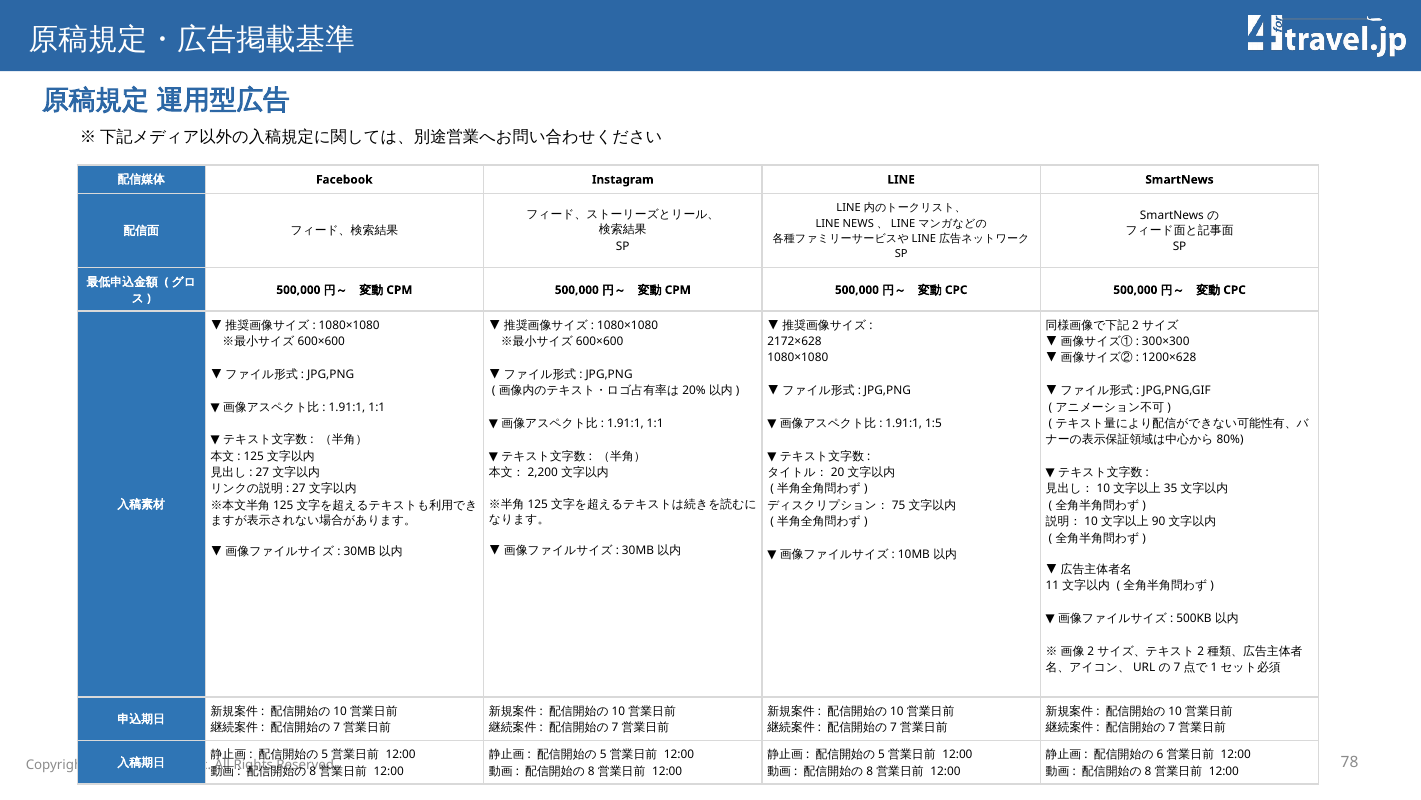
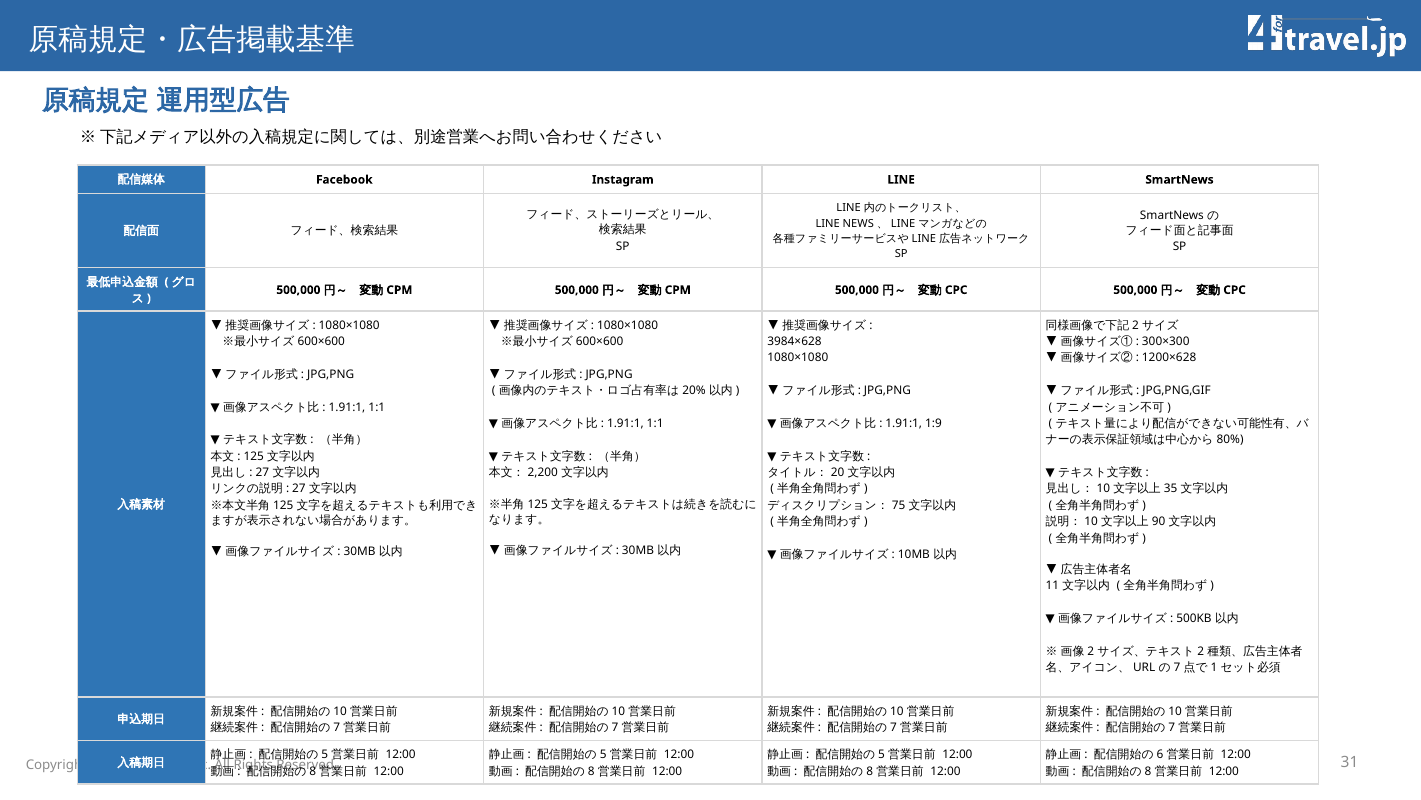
2172×628: 2172×628 -> 3984×628
1:5: 1:5 -> 1:9
78: 78 -> 31
